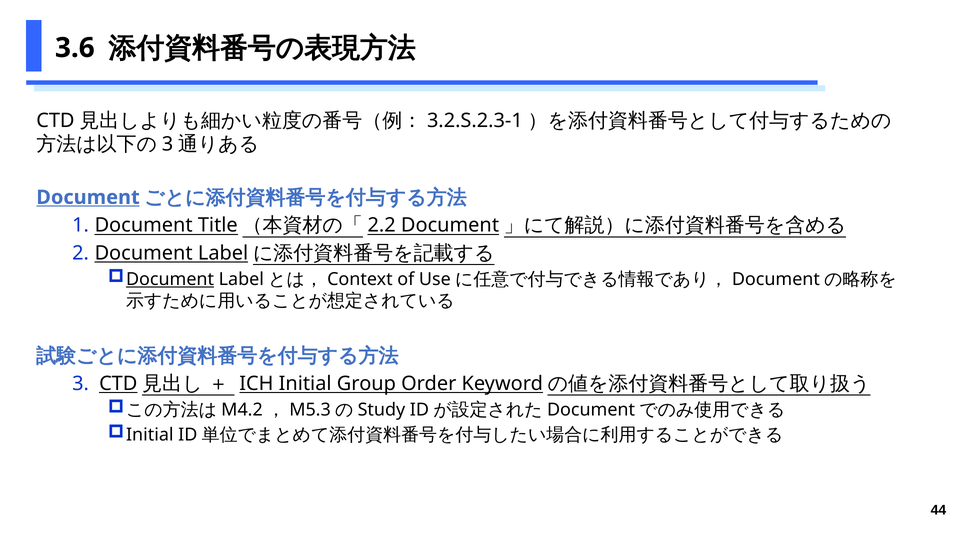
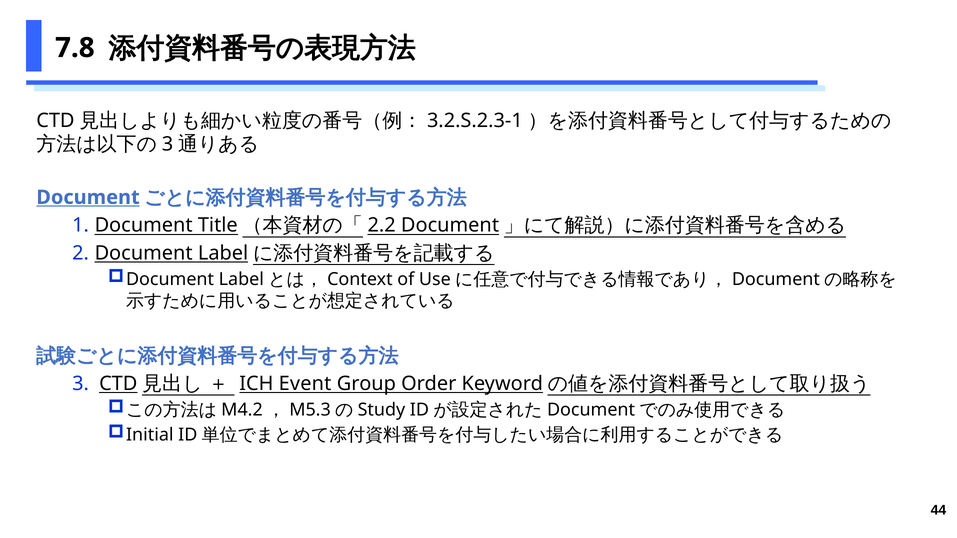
3.6: 3.6 -> 7.8
Document at (170, 279) underline: present -> none
ICH Initial: Initial -> Event
